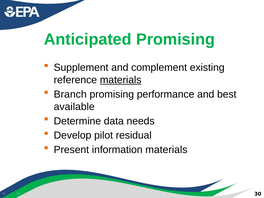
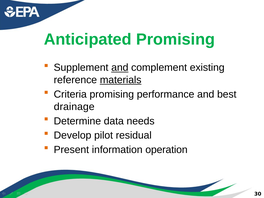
and at (120, 68) underline: none -> present
Branch: Branch -> Criteria
available: available -> drainage
information materials: materials -> operation
